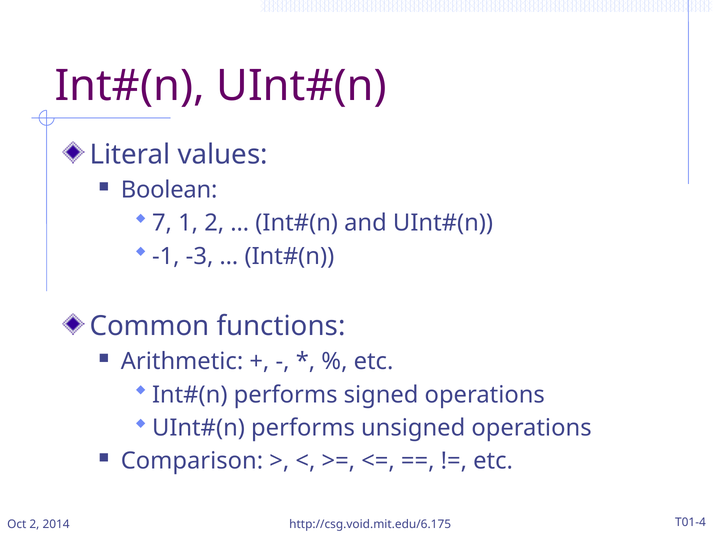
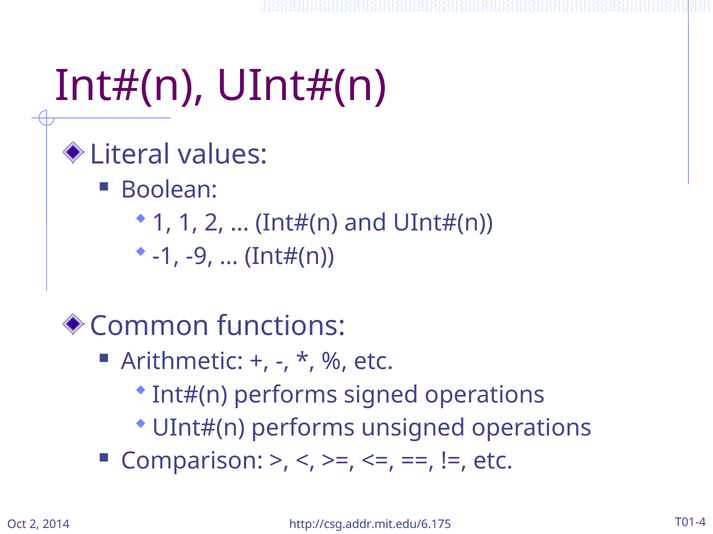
7 at (162, 223): 7 -> 1
-3: -3 -> -9
http://csg.void.mit.edu/6.175: http://csg.void.mit.edu/6.175 -> http://csg.addr.mit.edu/6.175
